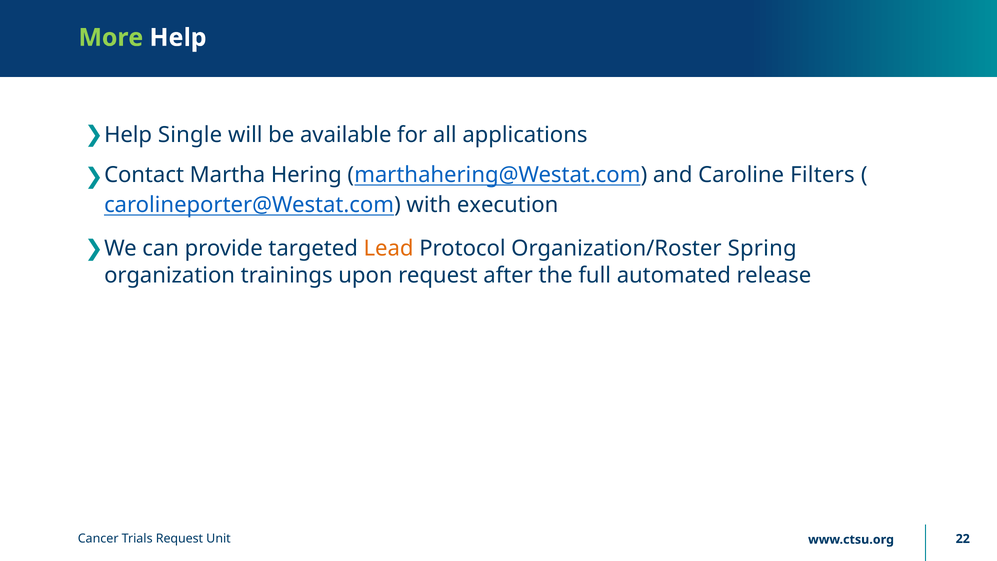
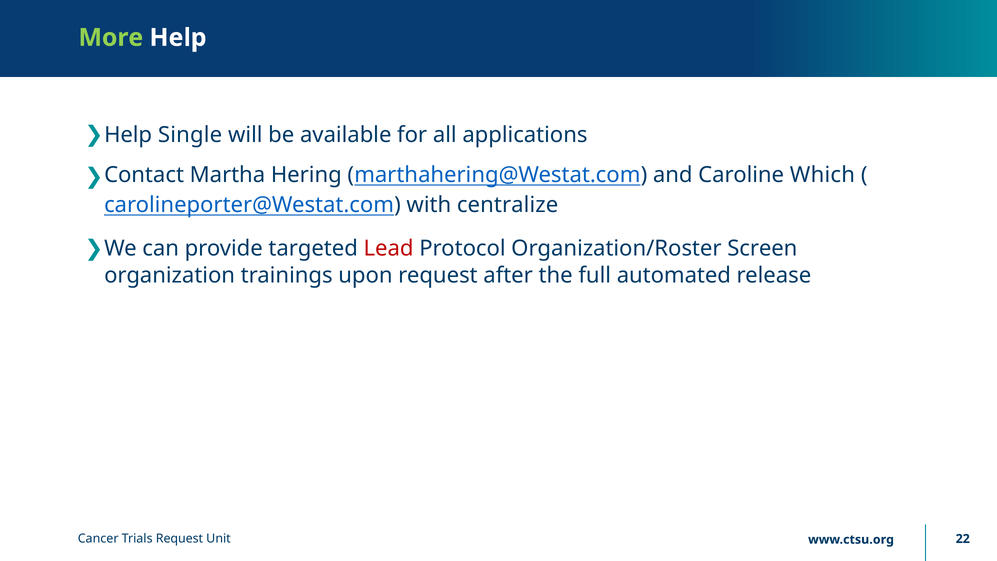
Filters: Filters -> Which
execution: execution -> centralize
Lead colour: orange -> red
Spring: Spring -> Screen
